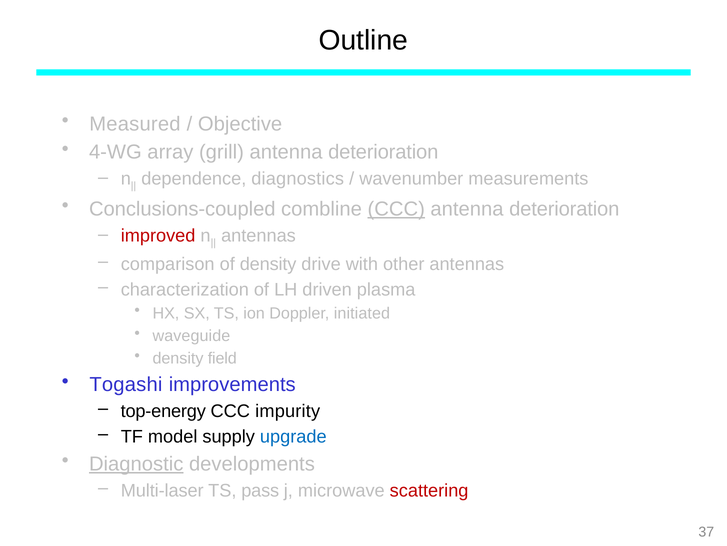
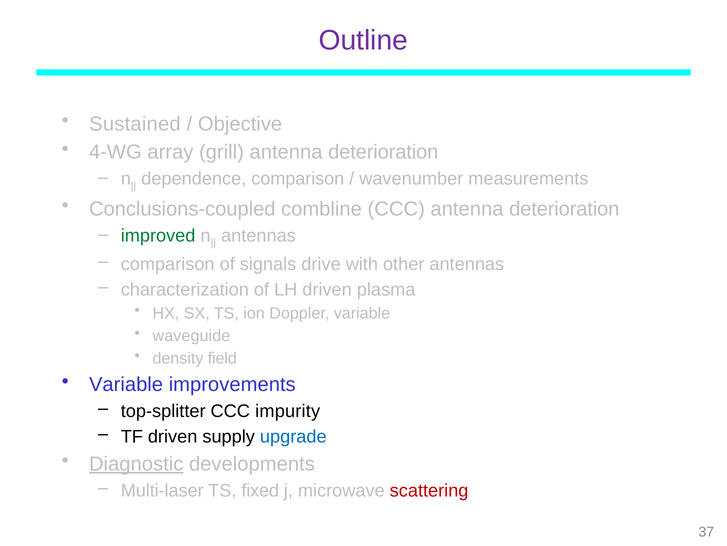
Outline colour: black -> purple
Measured: Measured -> Sustained
dependence diagnostics: diagnostics -> comparison
CCC at (396, 209) underline: present -> none
improved colour: red -> green
of density: density -> signals
Doppler initiated: initiated -> variable
Togashi at (126, 384): Togashi -> Variable
top-energy: top-energy -> top-splitter
TF model: model -> driven
pass: pass -> fixed
